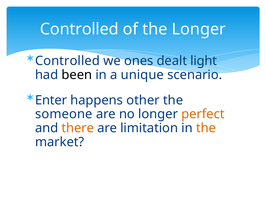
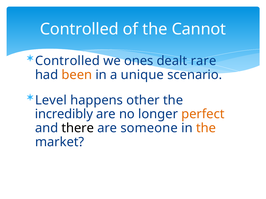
the Longer: Longer -> Cannot
light: light -> rare
been colour: black -> orange
Enter: Enter -> Level
someone: someone -> incredibly
there colour: orange -> black
limitation: limitation -> someone
